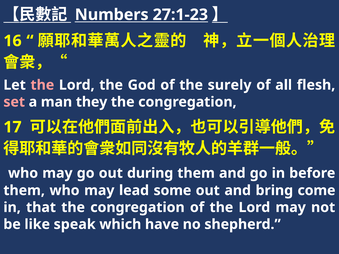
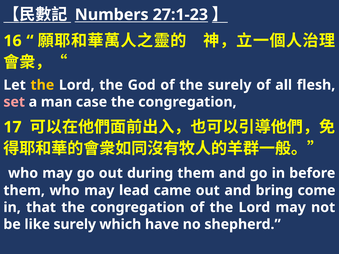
the at (42, 85) colour: pink -> yellow
they: they -> case
some: some -> came
like speak: speak -> surely
